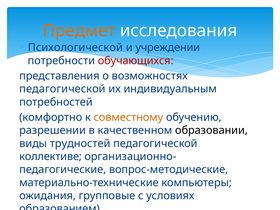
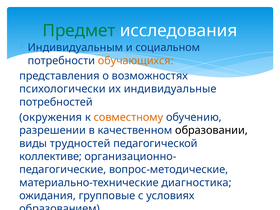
Предмет colour: orange -> green
Психологической: Психологической -> Индивидуальным
учреждении: учреждении -> социальном
обучающихся colour: red -> orange
педагогической at (62, 89): педагогической -> психологически
индивидуальным: индивидуальным -> индивидуальные
комфортно: комфортно -> окружения
компьютеры: компьютеры -> диагностика
